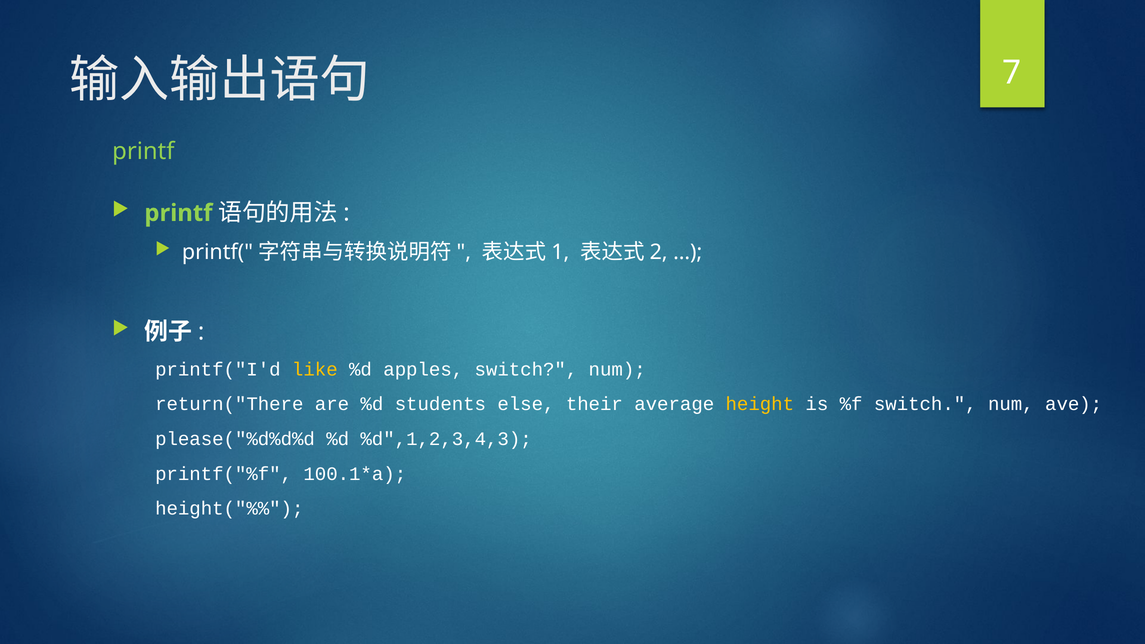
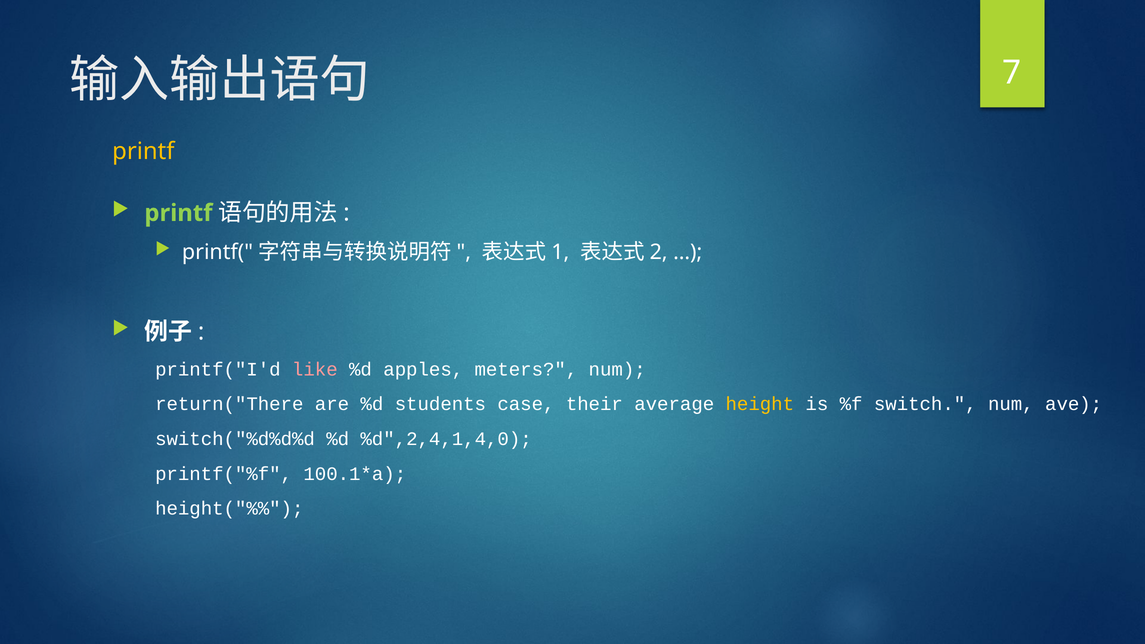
printf at (143, 152) colour: light green -> yellow
like colour: yellow -> pink
apples switch: switch -> meters
else: else -> case
please("%d%d%d: please("%d%d%d -> switch("%d%d%d
%d",1,2,3,4,3: %d",1,2,3,4,3 -> %d",2,4,1,4,0
